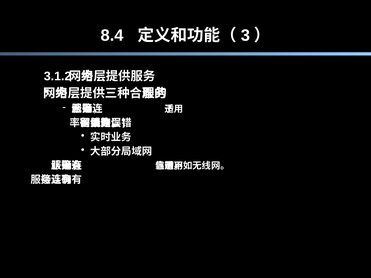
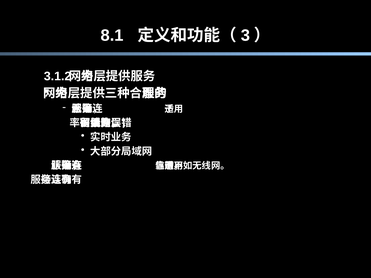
8.4: 8.4 -> 8.1
